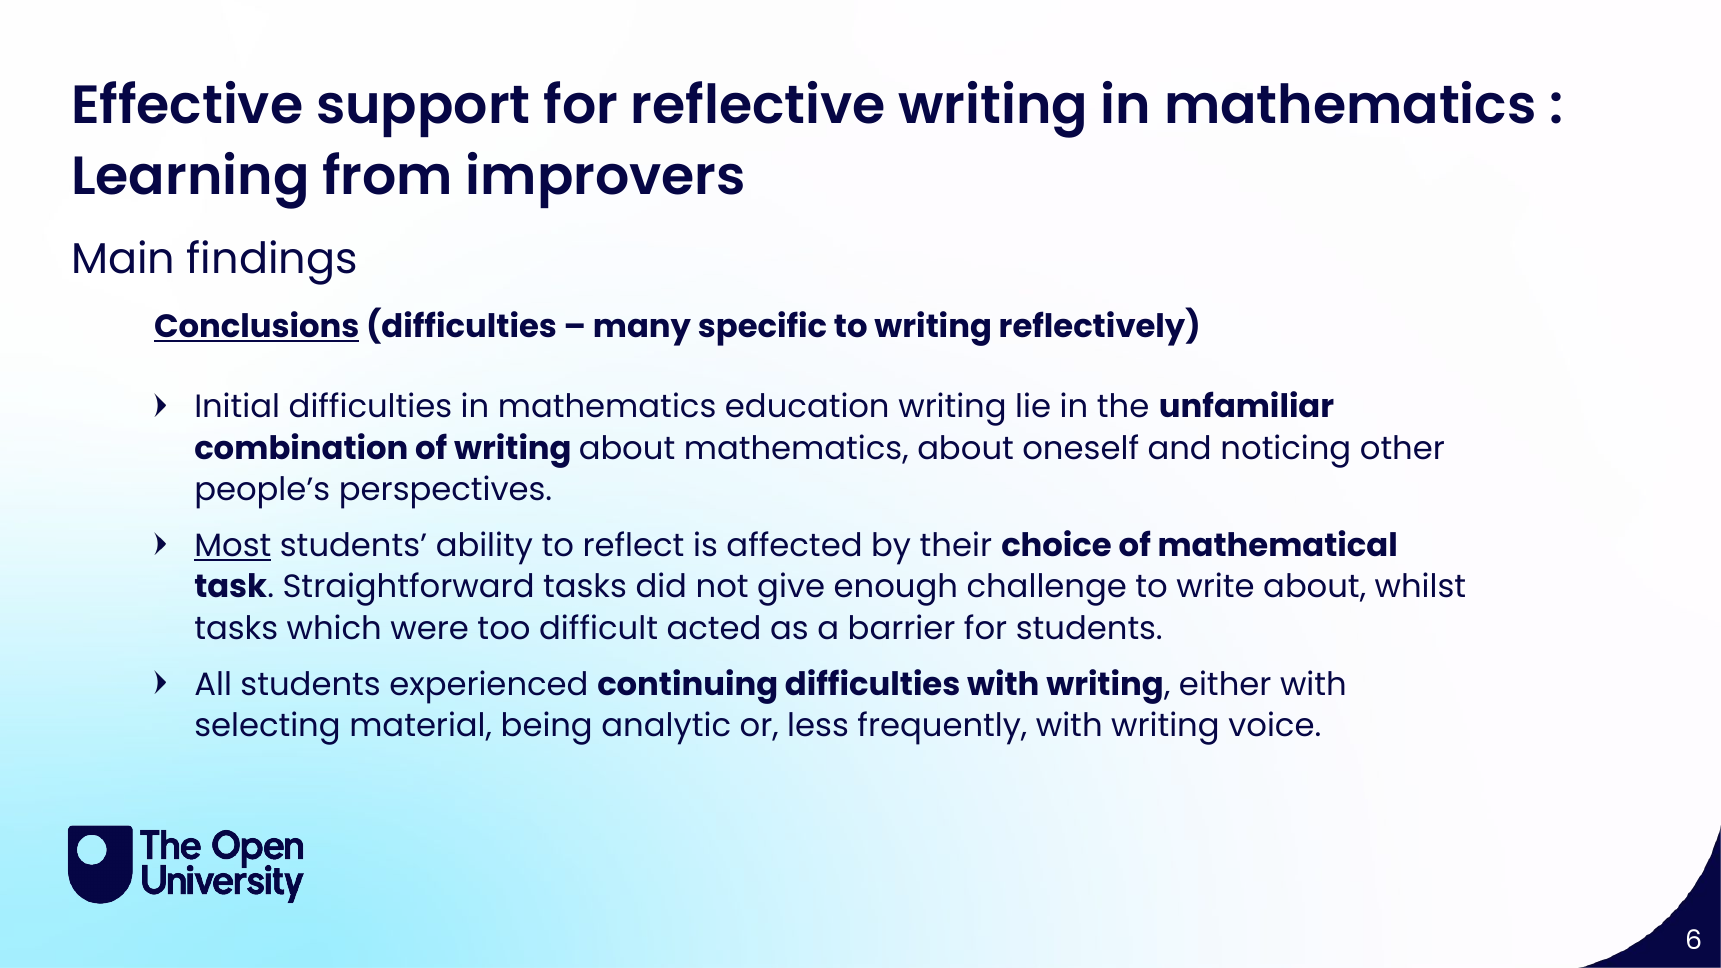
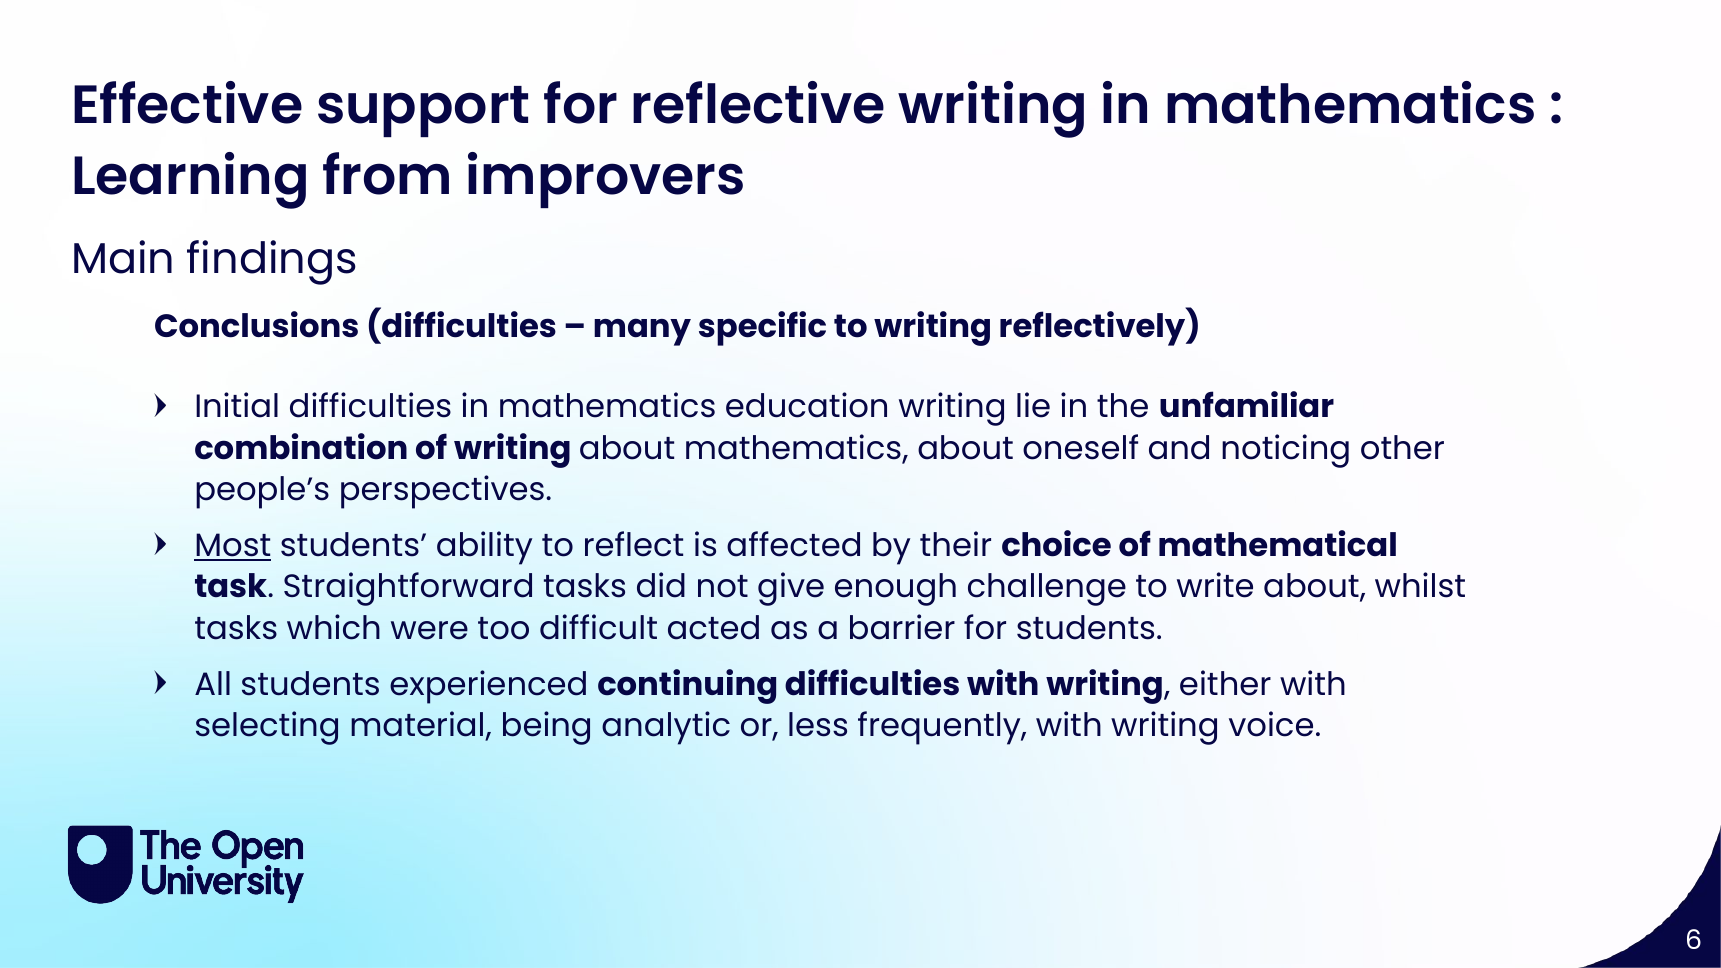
Conclusions underline: present -> none
